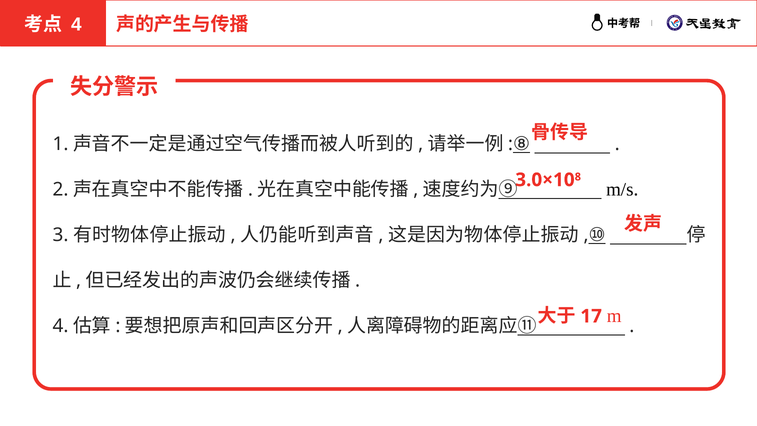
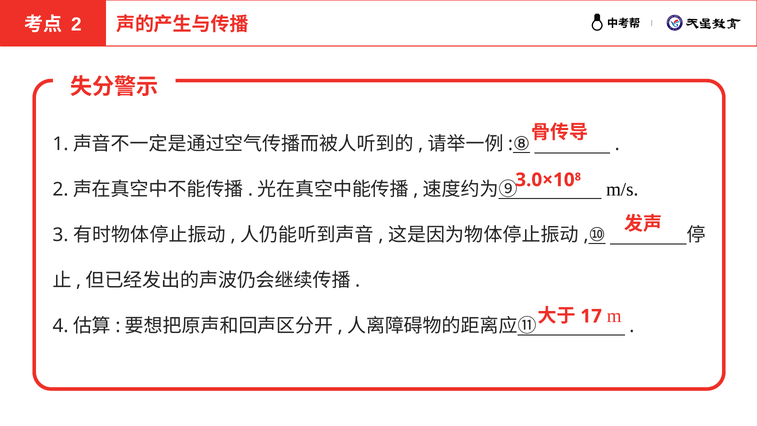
4 at (76, 24): 4 -> 2
